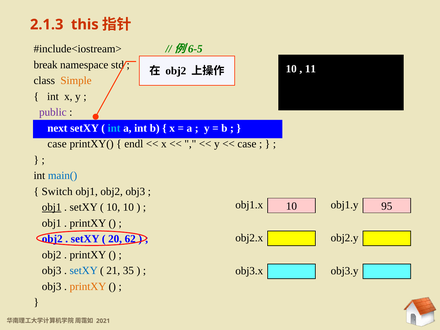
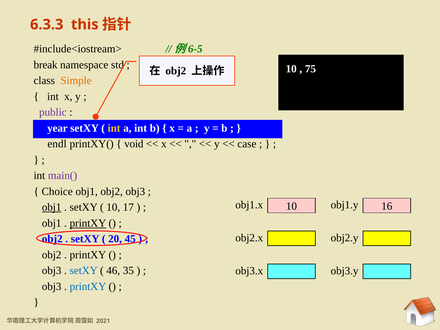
2.1.3: 2.1.3 -> 6.3.3
11: 11 -> 75
next: next -> year
int at (114, 128) colour: light blue -> yellow
case at (57, 144): case -> endl
endl: endl -> void
main( colour: blue -> purple
Switch: Switch -> Choice
95: 95 -> 16
10 10: 10 -> 17
printXY at (88, 223) underline: none -> present
62: 62 -> 45
21: 21 -> 46
printXY at (88, 286) colour: orange -> blue
